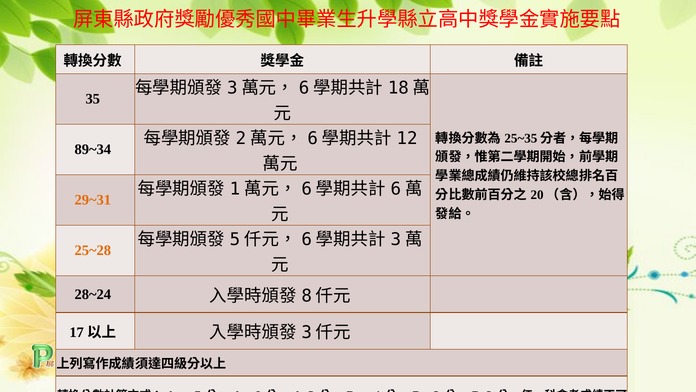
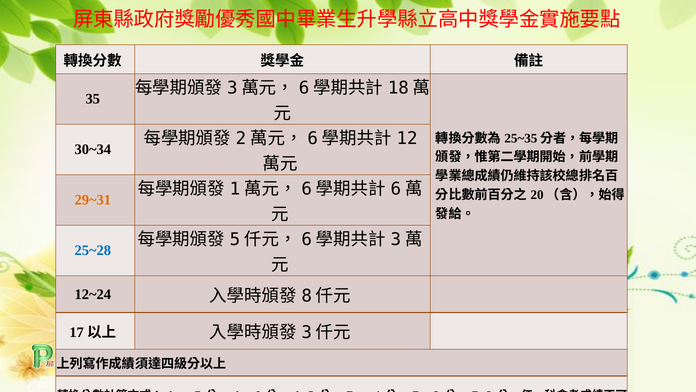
89~34: 89~34 -> 30~34
25~28 colour: orange -> blue
28~24: 28~24 -> 12~24
